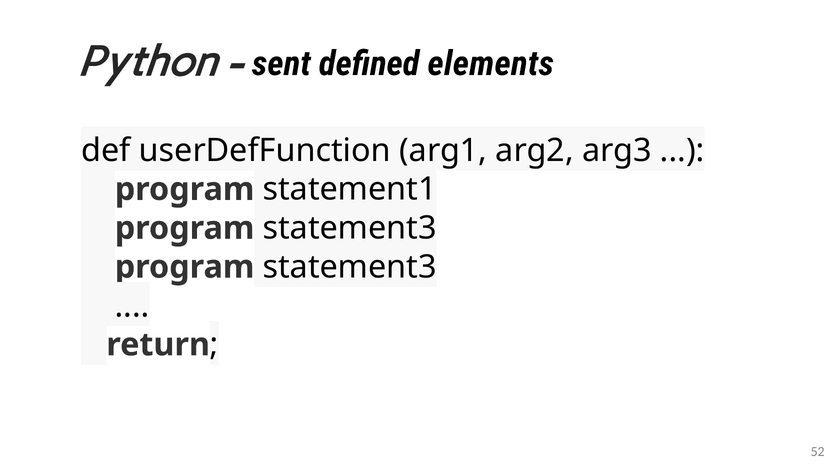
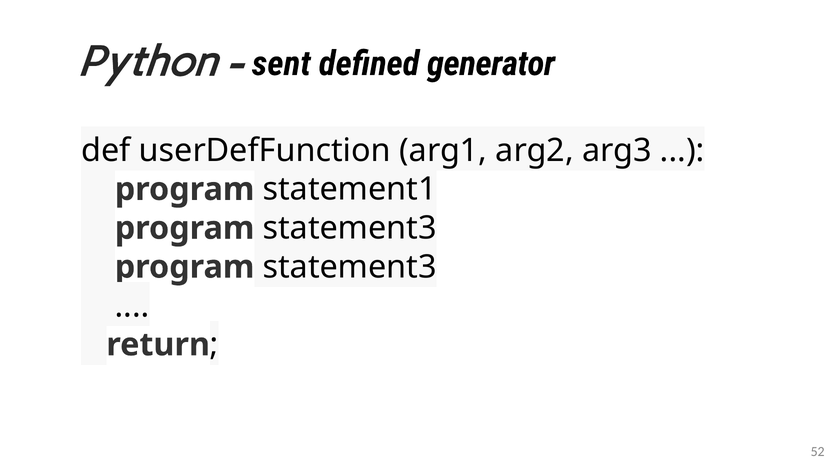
elements: elements -> generator
